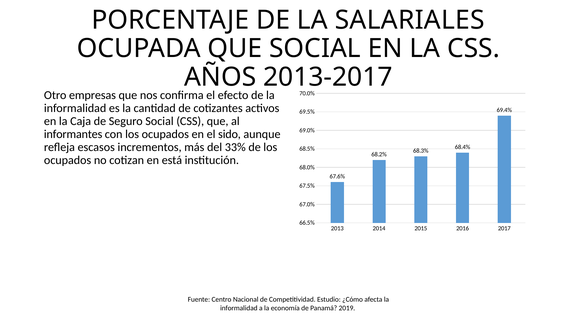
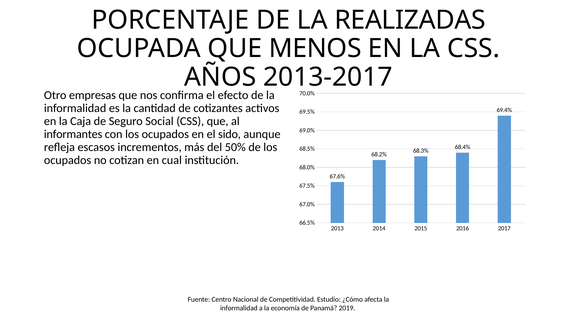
SALARIALES: SALARIALES -> REALIZADAS
QUE SOCIAL: SOCIAL -> MENOS
33%: 33% -> 50%
está: está -> cual
